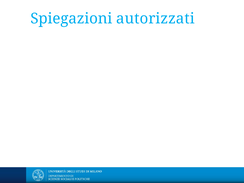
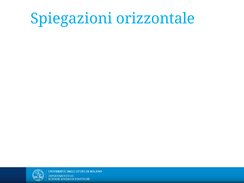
autorizzati: autorizzati -> orizzontale
